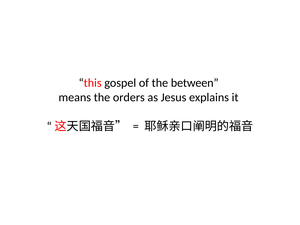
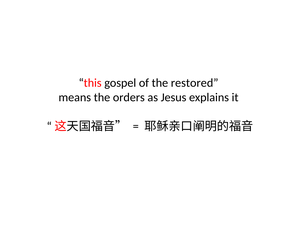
between: between -> restored
